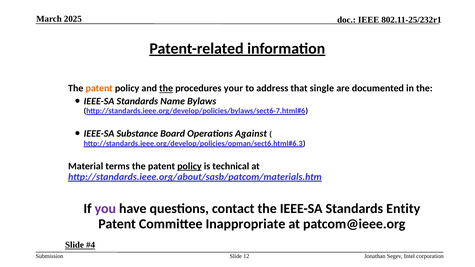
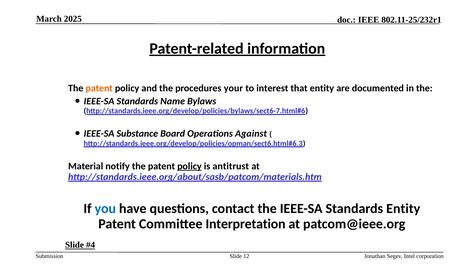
the at (166, 88) underline: present -> none
address: address -> interest
that single: single -> entity
terms: terms -> notify
technical: technical -> antitrust
you colour: purple -> blue
Inappropriate: Inappropriate -> Interpretation
